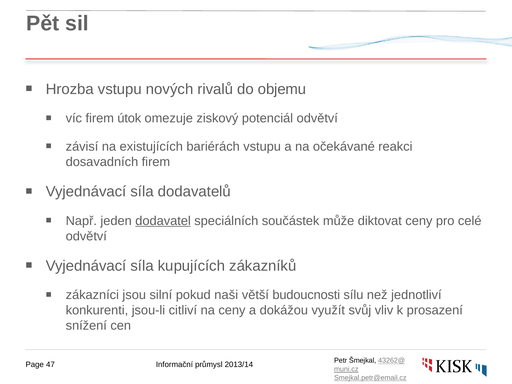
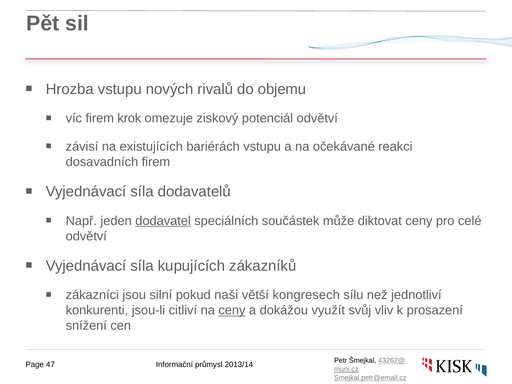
útok: útok -> krok
budoucnosti: budoucnosti -> kongresech
ceny at (232, 310) underline: none -> present
